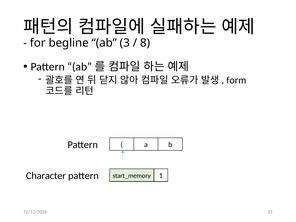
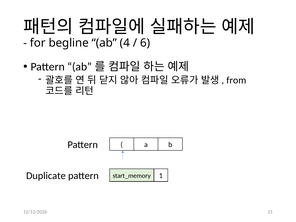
3: 3 -> 4
8: 8 -> 6
form: form -> from
Character: Character -> Duplicate
